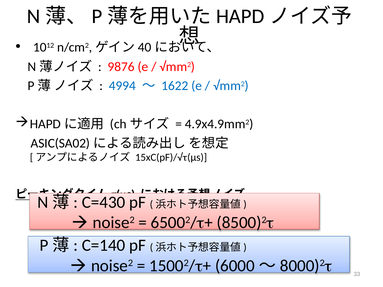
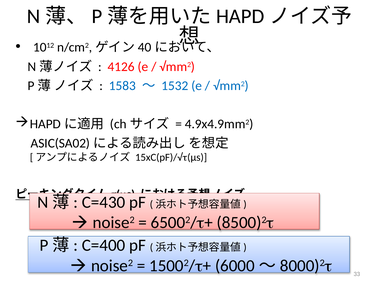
9876: 9876 -> 4126
4994: 4994 -> 1583
1622: 1622 -> 1532
C=140: C=140 -> C=400
